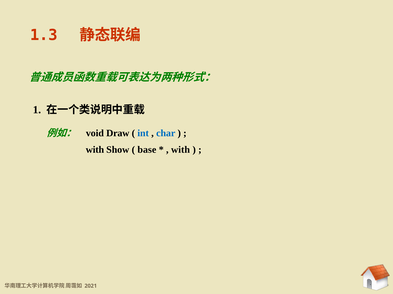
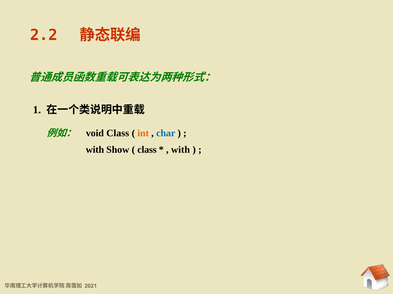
1.3: 1.3 -> 2.2
void Draw: Draw -> Class
int colour: blue -> orange
base at (147, 150): base -> class
